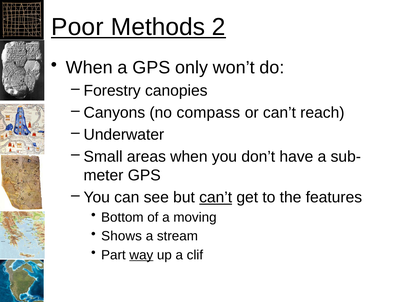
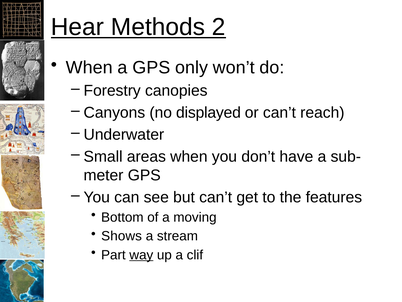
Poor: Poor -> Hear
compass: compass -> displayed
can’t at (216, 197) underline: present -> none
